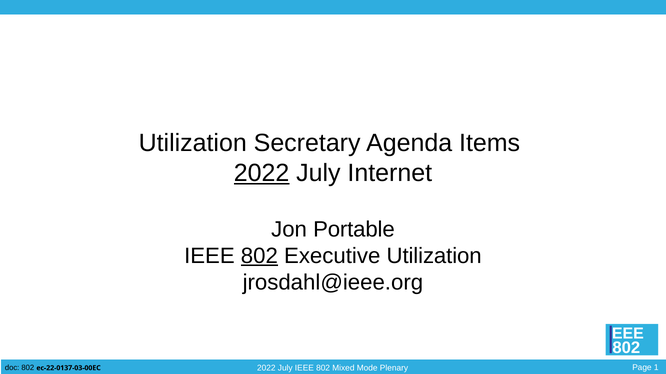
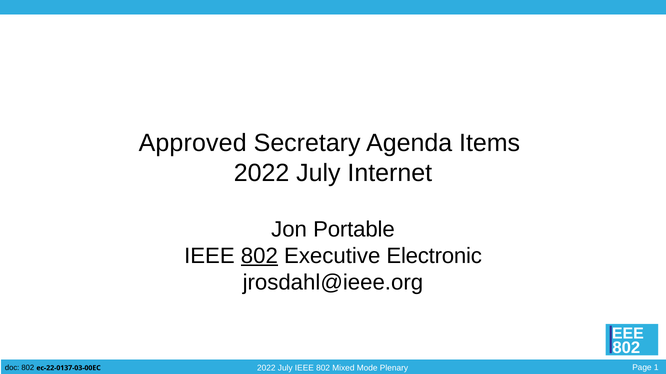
Utilization at (193, 143): Utilization -> Approved
2022 at (262, 173) underline: present -> none
Executive Utilization: Utilization -> Electronic
